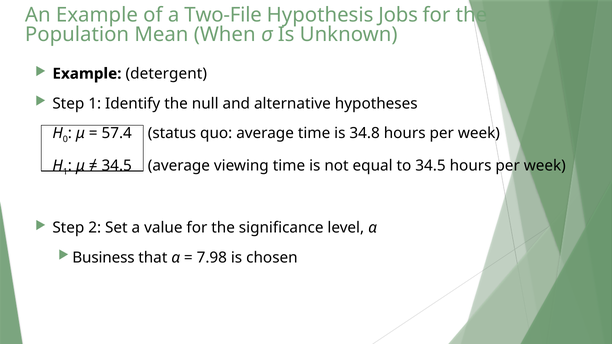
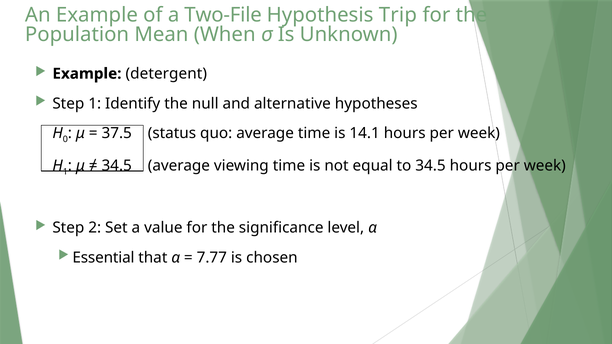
Jobs: Jobs -> Trip
57.4: 57.4 -> 37.5
34.8: 34.8 -> 14.1
Business: Business -> Essential
7.98: 7.98 -> 7.77
